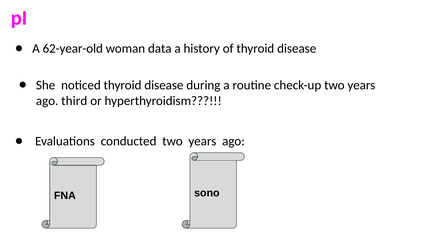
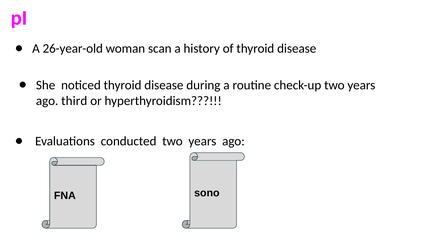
62-year-old: 62-year-old -> 26-year-old
data: data -> scan
